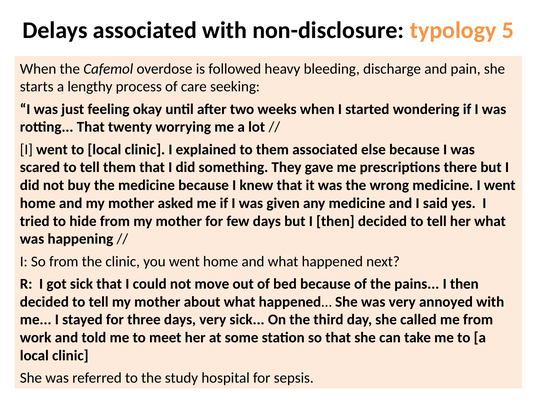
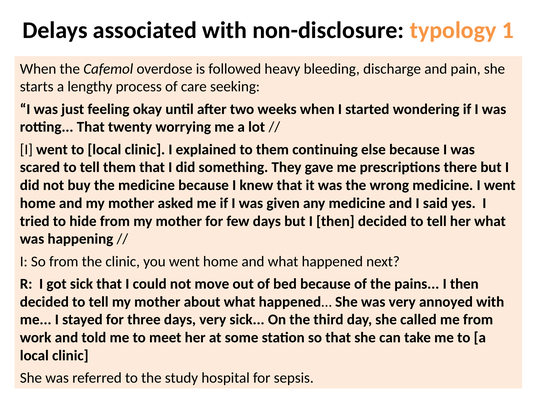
5: 5 -> 1
them associated: associated -> continuing
